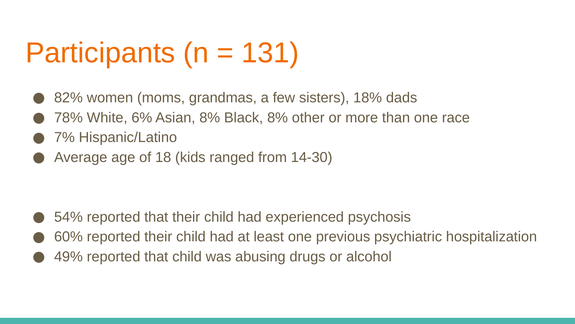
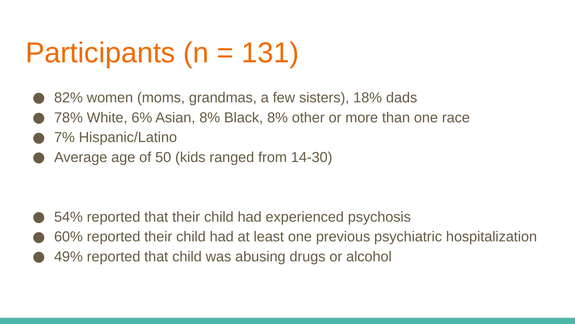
18: 18 -> 50
